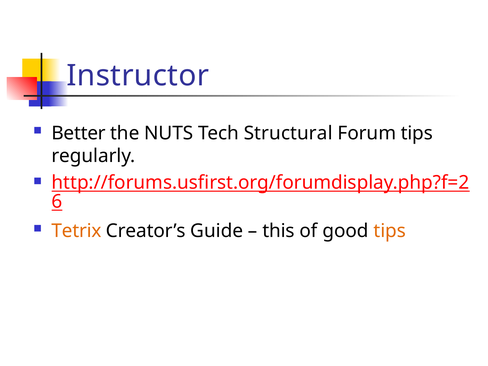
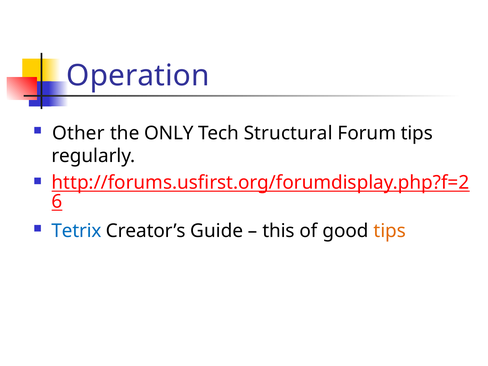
Instructor: Instructor -> Operation
Better: Better -> Other
NUTS: NUTS -> ONLY
Tetrix colour: orange -> blue
